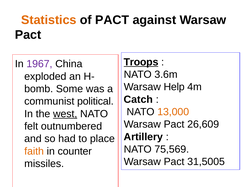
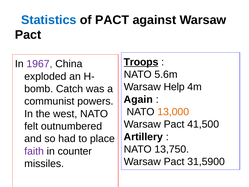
Statistics colour: orange -> blue
3.6m: 3.6m -> 5.6m
Some: Some -> Catch
Catch: Catch -> Again
political: political -> powers
west underline: present -> none
26,609: 26,609 -> 41,500
75,569: 75,569 -> 13,750
faith colour: orange -> purple
31,5005: 31,5005 -> 31,5900
